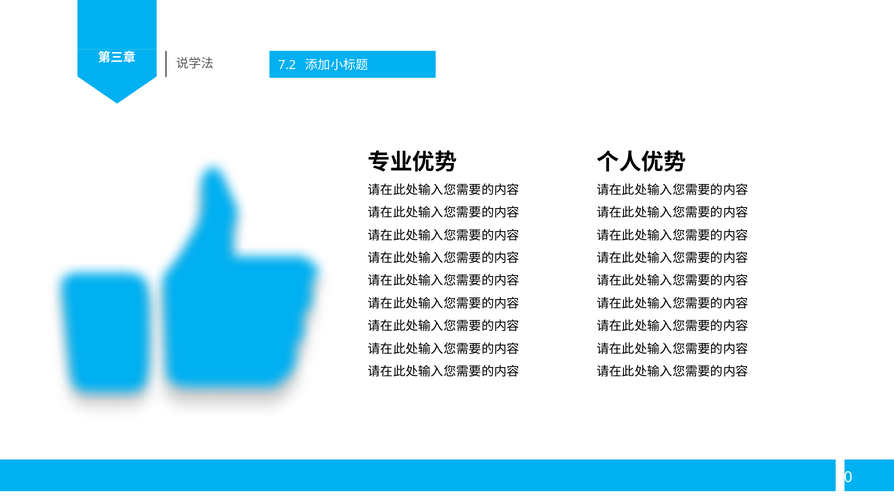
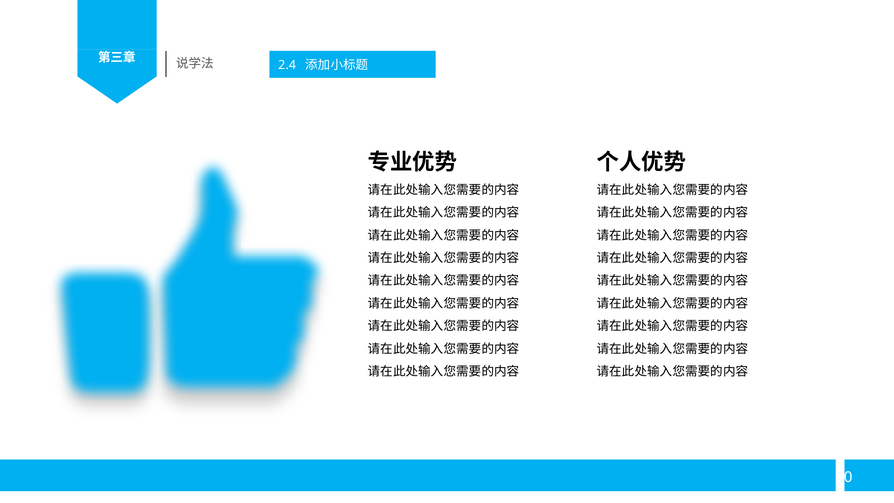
7.2: 7.2 -> 2.4
